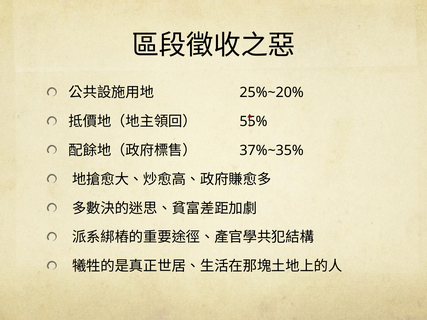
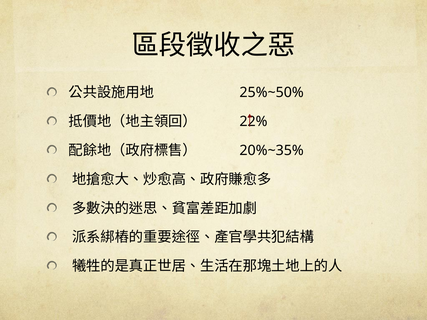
25%~20%: 25%~20% -> 25%~50%
55%: 55% -> 22%
37%~35%: 37%~35% -> 20%~35%
